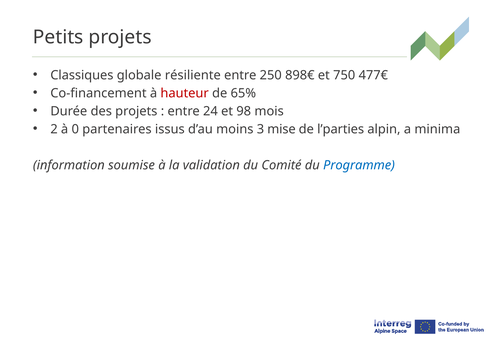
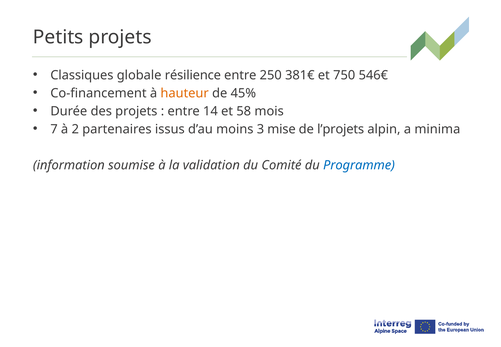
résiliente: résiliente -> résilience
898€: 898€ -> 381€
477€: 477€ -> 546€
hauteur colour: red -> orange
65%: 65% -> 45%
24: 24 -> 14
98: 98 -> 58
2: 2 -> 7
0: 0 -> 2
l’parties: l’parties -> l’projets
